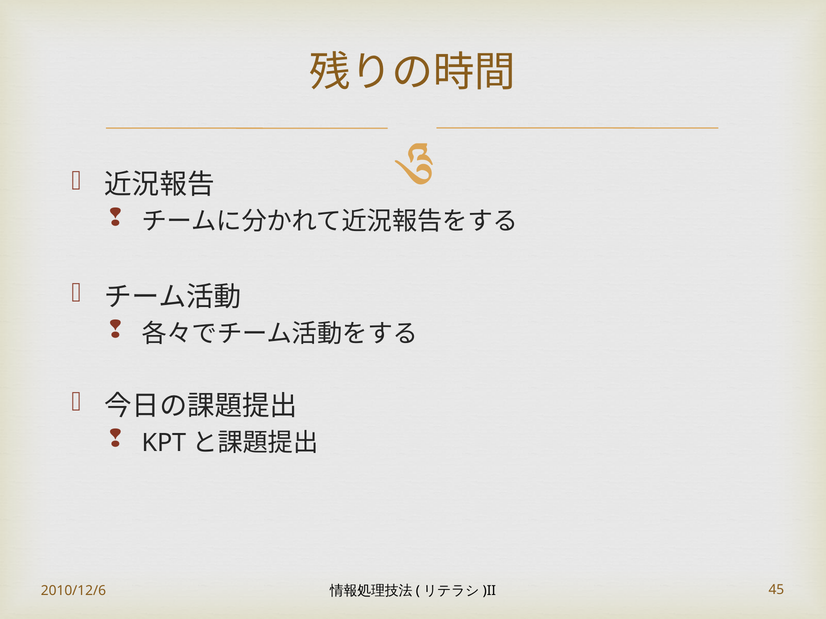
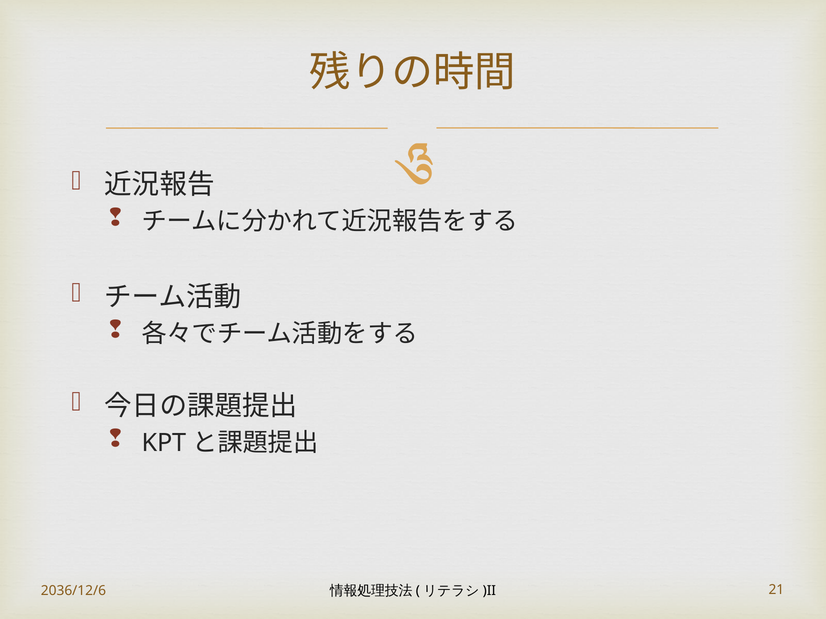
2010/12/6: 2010/12/6 -> 2036/12/6
45: 45 -> 21
